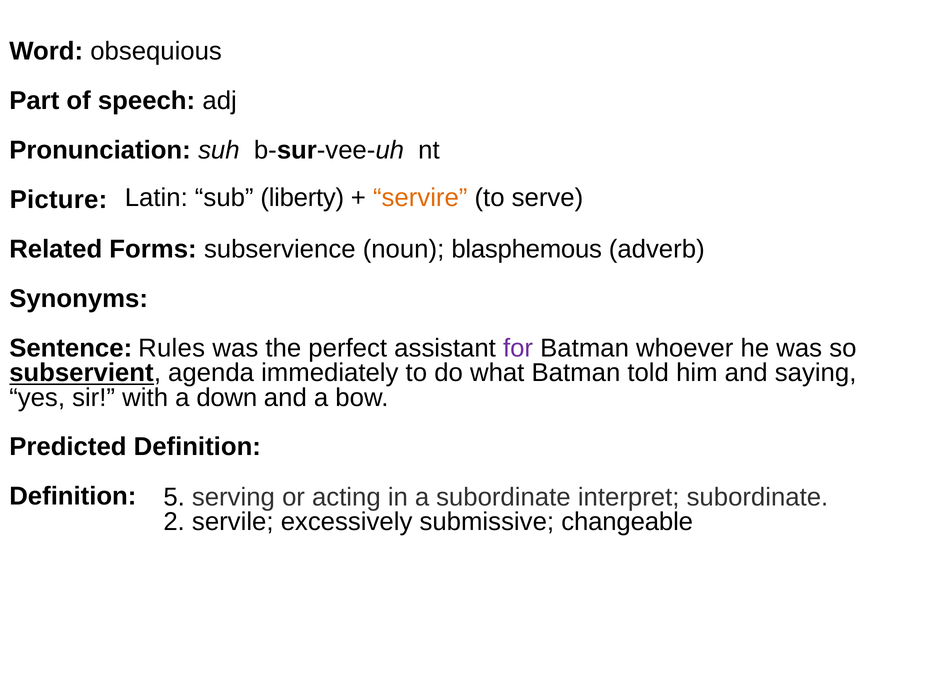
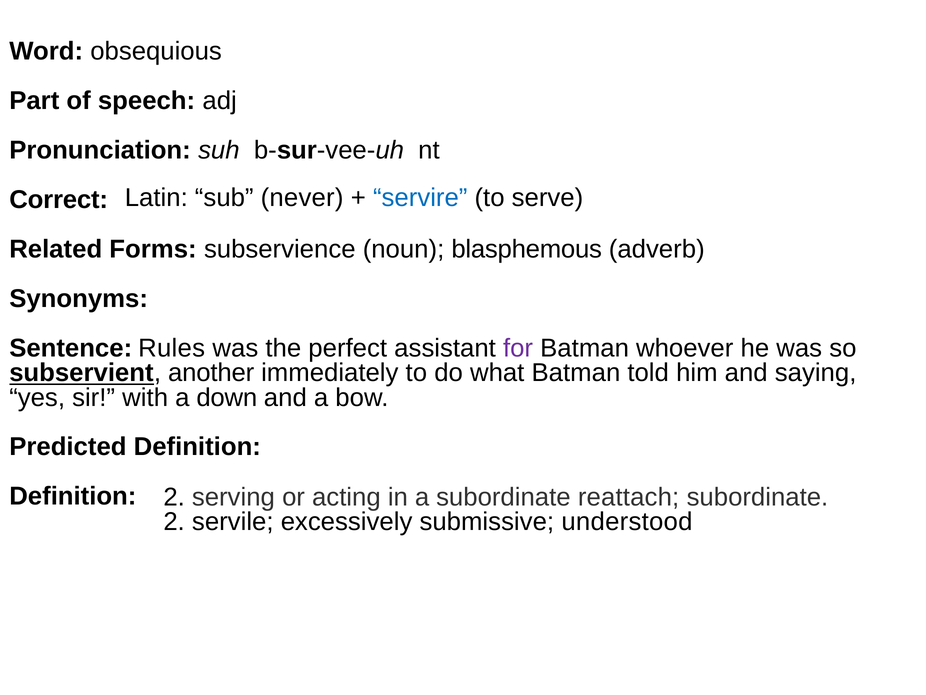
liberty: liberty -> never
servire colour: orange -> blue
Picture: Picture -> Correct
agenda: agenda -> another
Definition 5: 5 -> 2
interpret: interpret -> reattach
changeable: changeable -> understood
